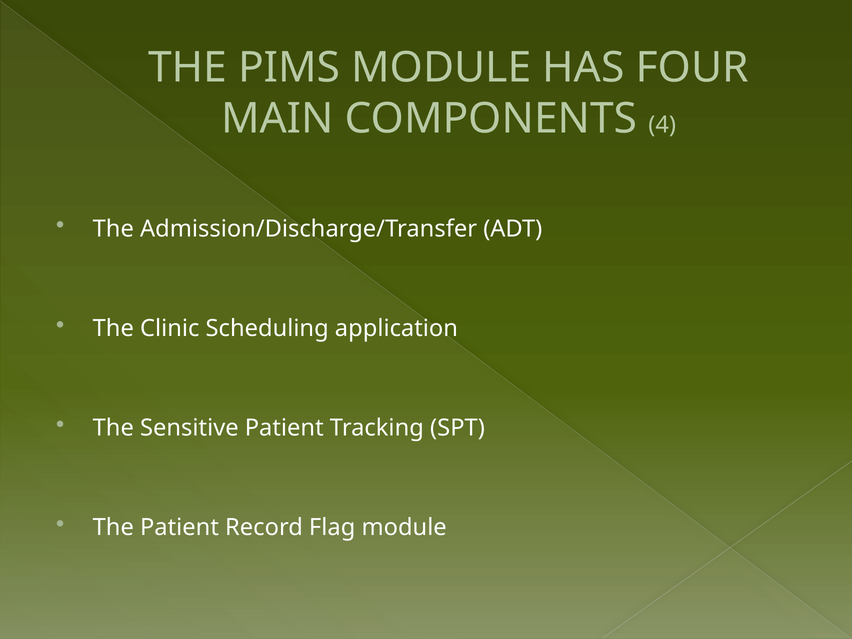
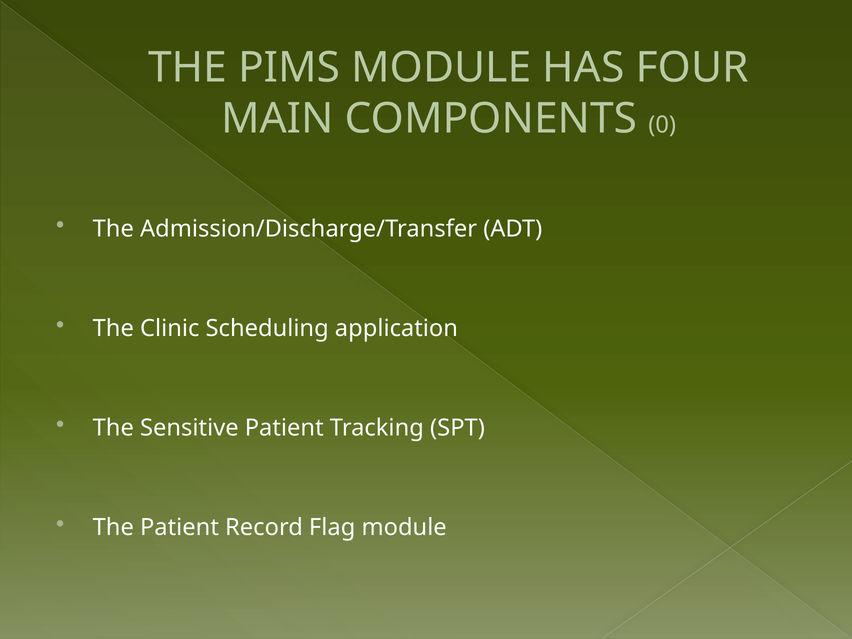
4: 4 -> 0
